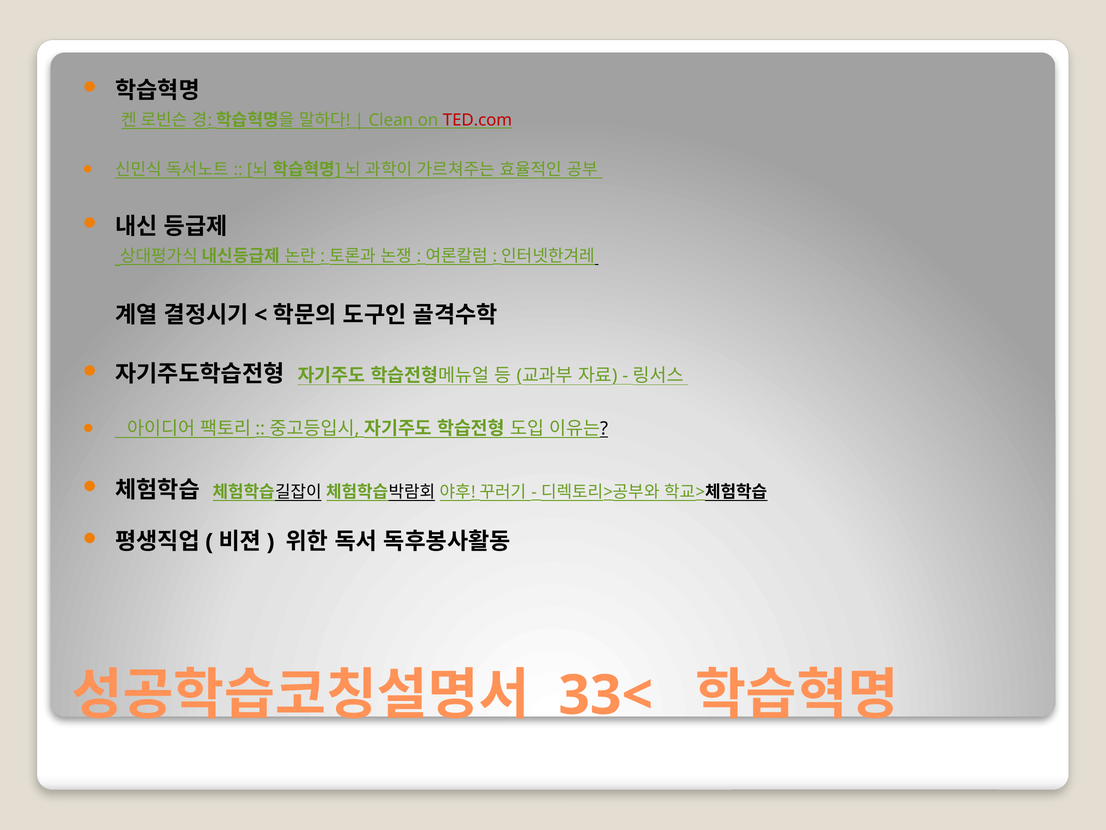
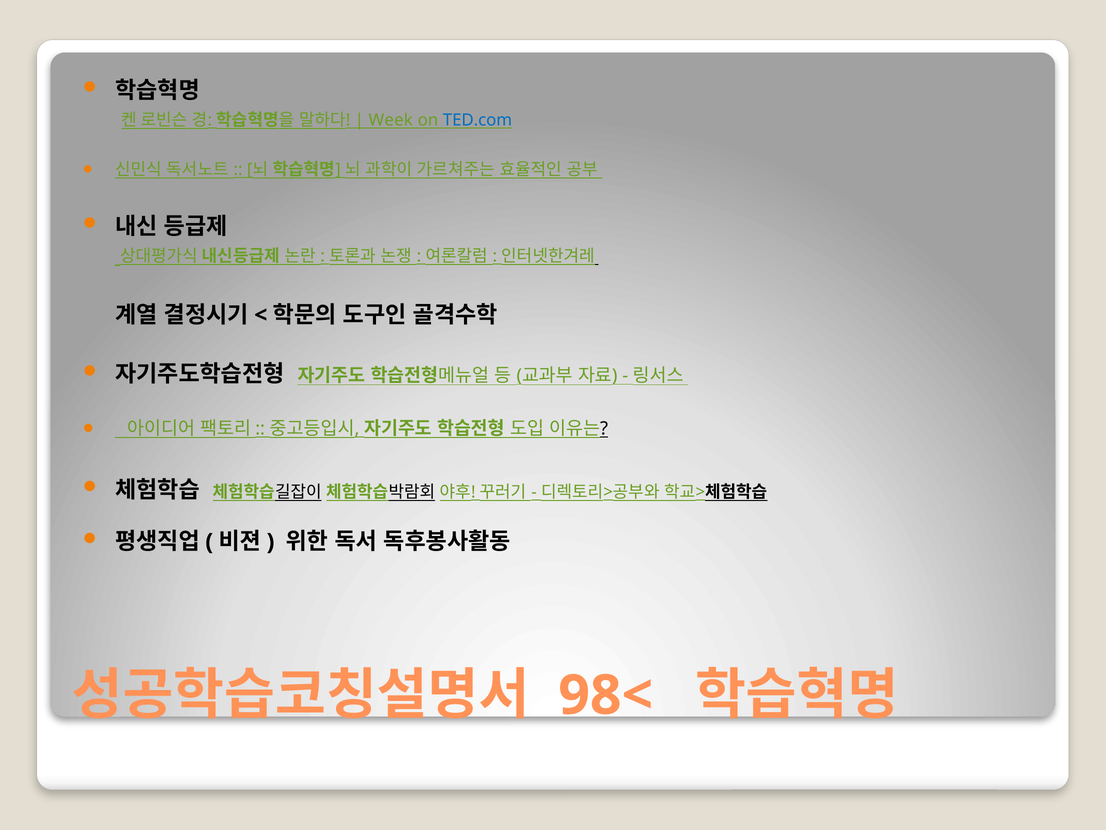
Clean: Clean -> Week
TED.com colour: red -> blue
33<: 33< -> 98<
